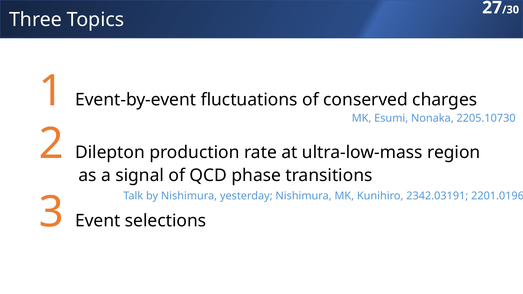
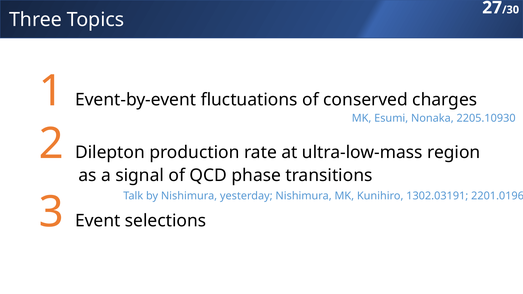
2205.10730: 2205.10730 -> 2205.10930
2342.03191: 2342.03191 -> 1302.03191
